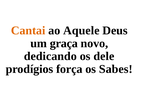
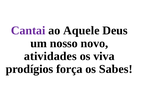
Cantai colour: orange -> purple
graça: graça -> nosso
dedicando: dedicando -> atividades
dele: dele -> viva
